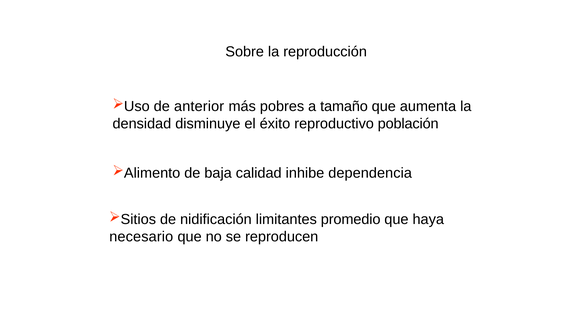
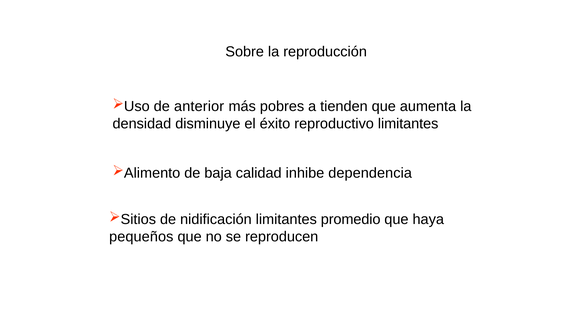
tamaño: tamaño -> tienden
reproductivo población: población -> limitantes
necesario: necesario -> pequeños
